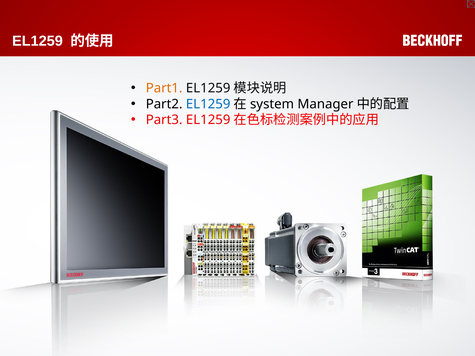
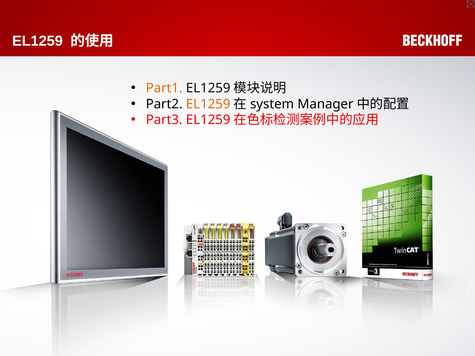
EL1259 at (208, 104) colour: blue -> orange
